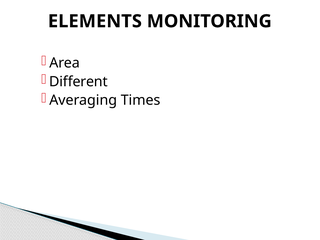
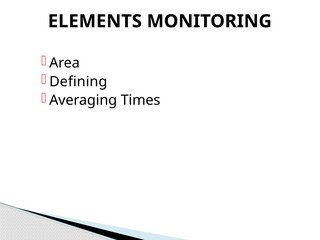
Different: Different -> Defining
